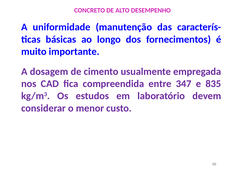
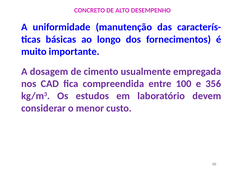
347: 347 -> 100
835: 835 -> 356
